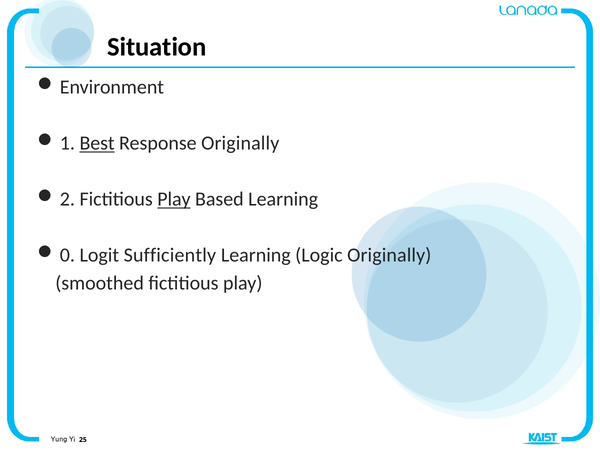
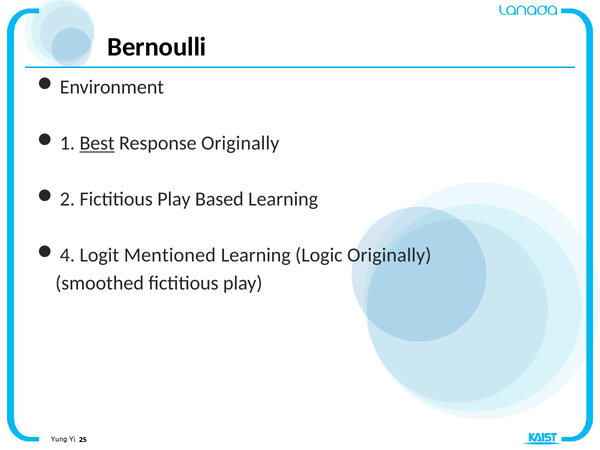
Situation: Situation -> Bernoulli
Play at (174, 199) underline: present -> none
0: 0 -> 4
Sufficiently: Sufficiently -> Mentioned
